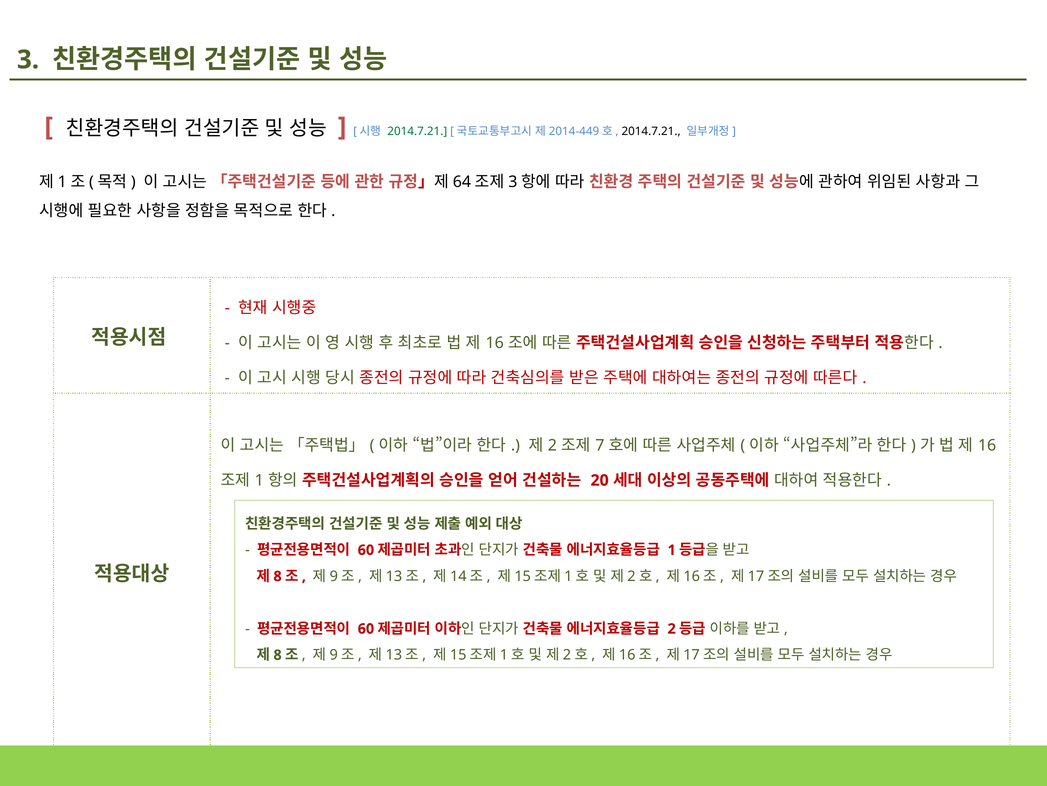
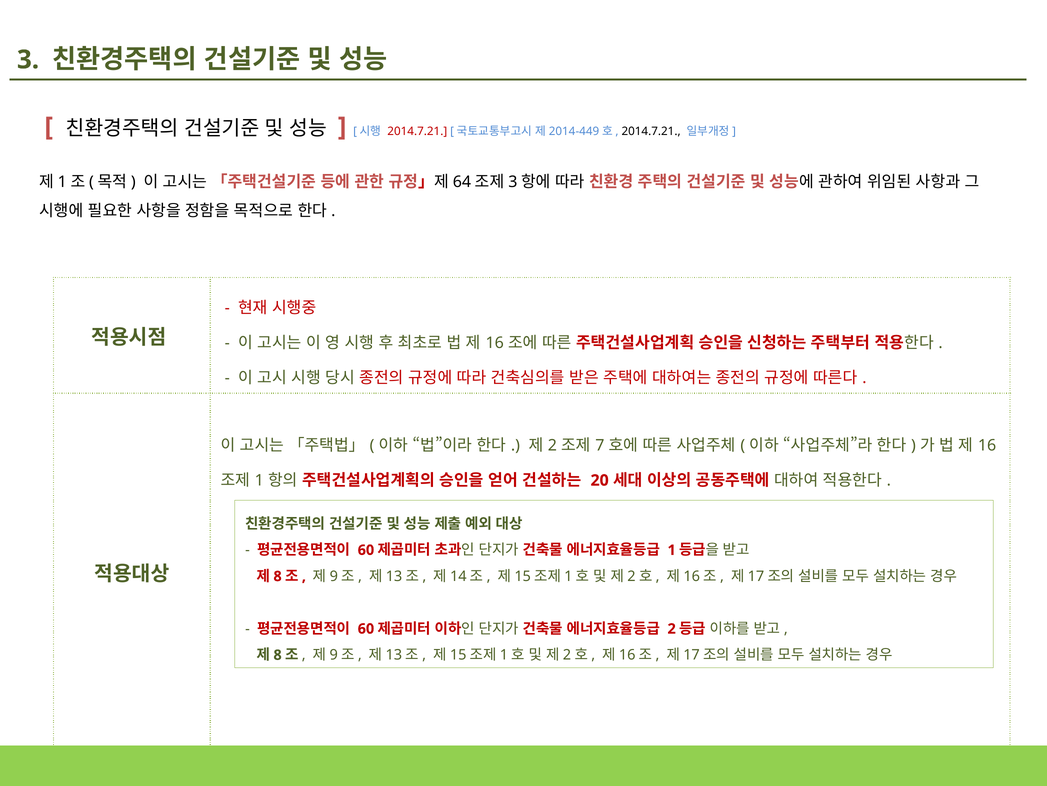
2014.7.21 at (417, 131) colour: green -> red
